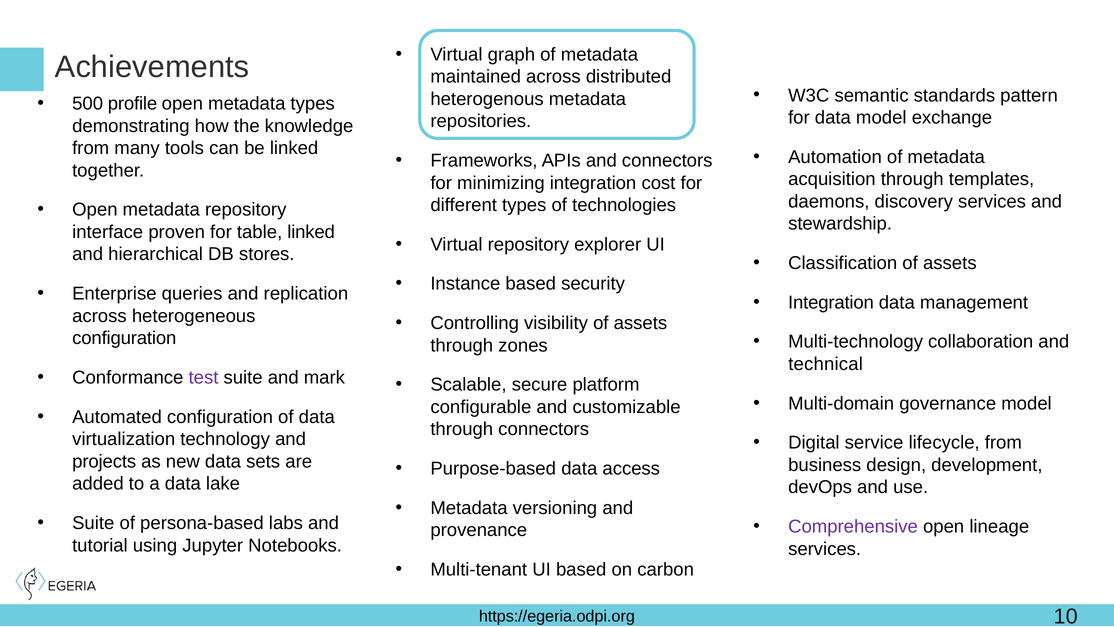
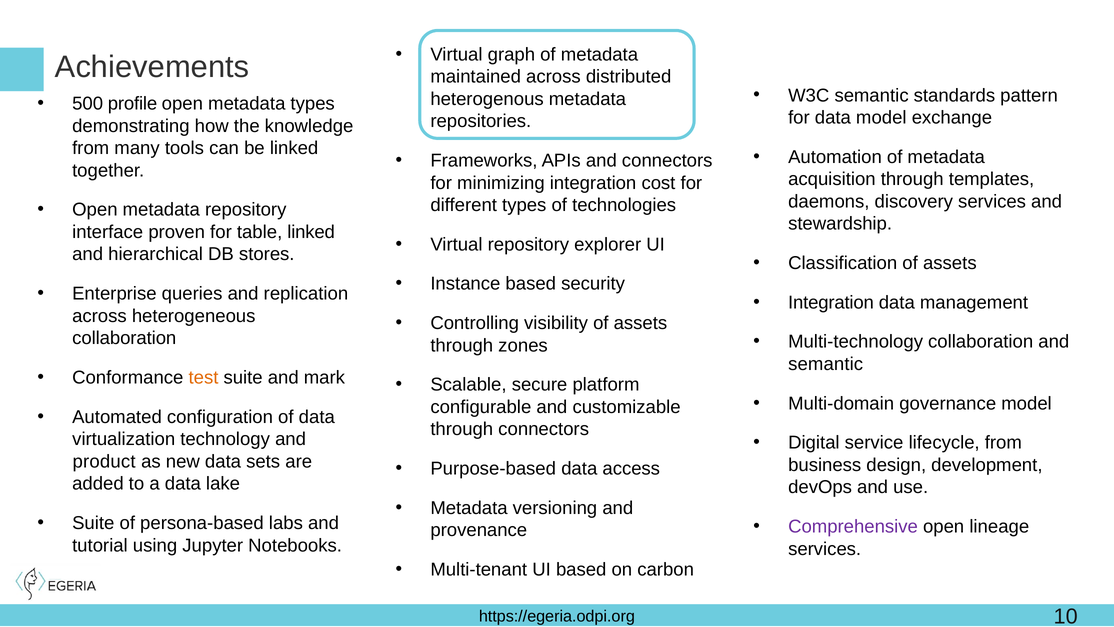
configuration at (124, 338): configuration -> collaboration
technical at (826, 364): technical -> semantic
test colour: purple -> orange
projects: projects -> product
